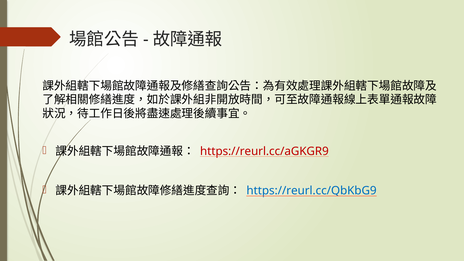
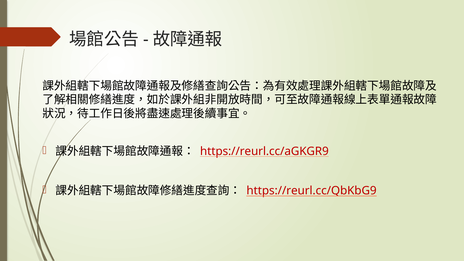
https://reurl.cc/QbKbG9 colour: blue -> red
